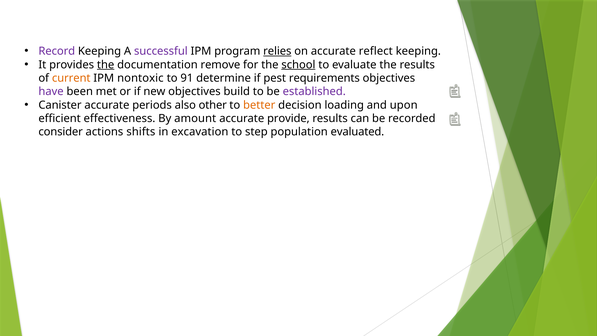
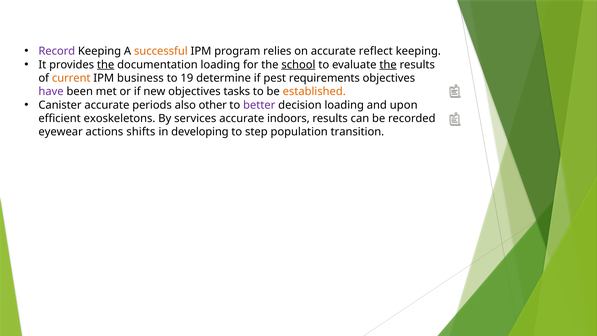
successful colour: purple -> orange
relies underline: present -> none
documentation remove: remove -> loading
the at (388, 65) underline: none -> present
nontoxic: nontoxic -> business
91: 91 -> 19
build: build -> tasks
established colour: purple -> orange
better colour: orange -> purple
effectiveness: effectiveness -> exoskeletons
amount: amount -> services
provide: provide -> indoors
consider: consider -> eyewear
excavation: excavation -> developing
evaluated: evaluated -> transition
